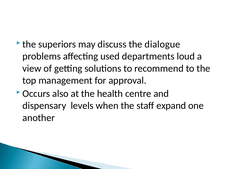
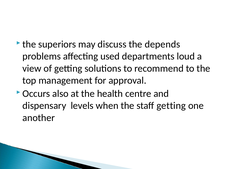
dialogue: dialogue -> depends
staff expand: expand -> getting
